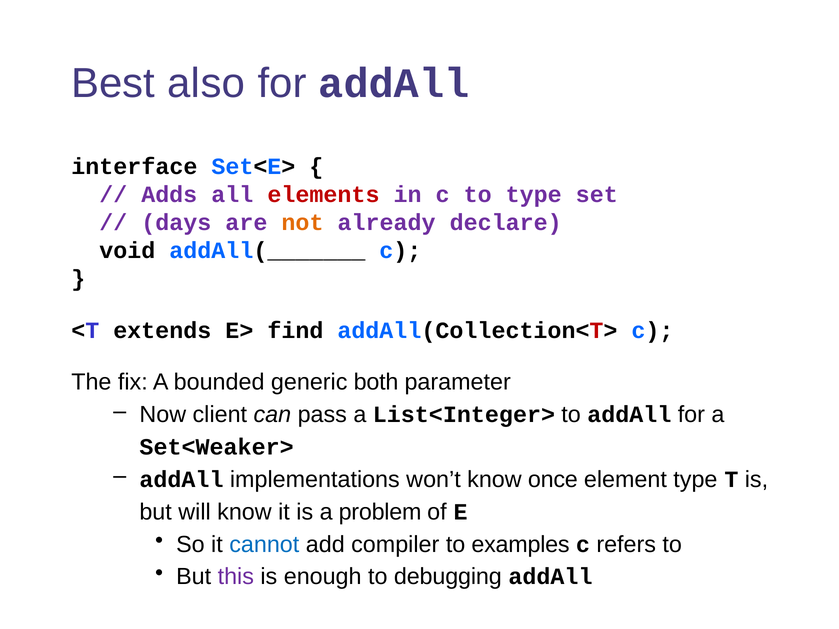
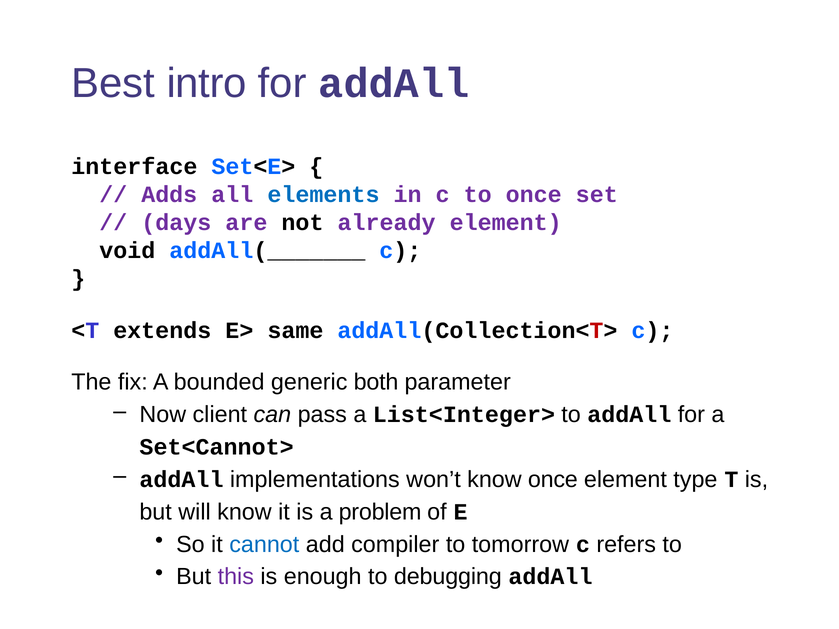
also: also -> intro
elements colour: red -> blue
to type: type -> once
not colour: orange -> black
already declare: declare -> element
find: find -> same
Set<Weaker>: Set<Weaker> -> Set<Cannot>
examples: examples -> tomorrow
